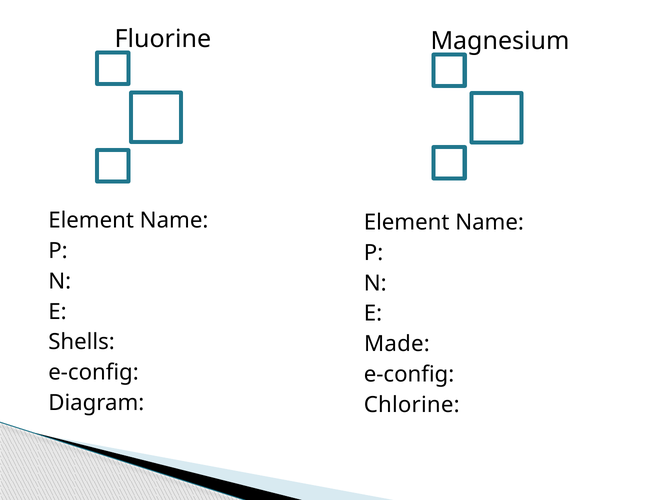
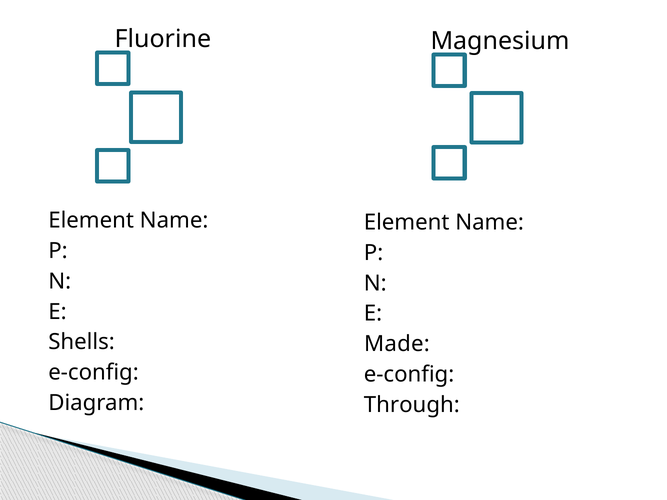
Chlorine: Chlorine -> Through
